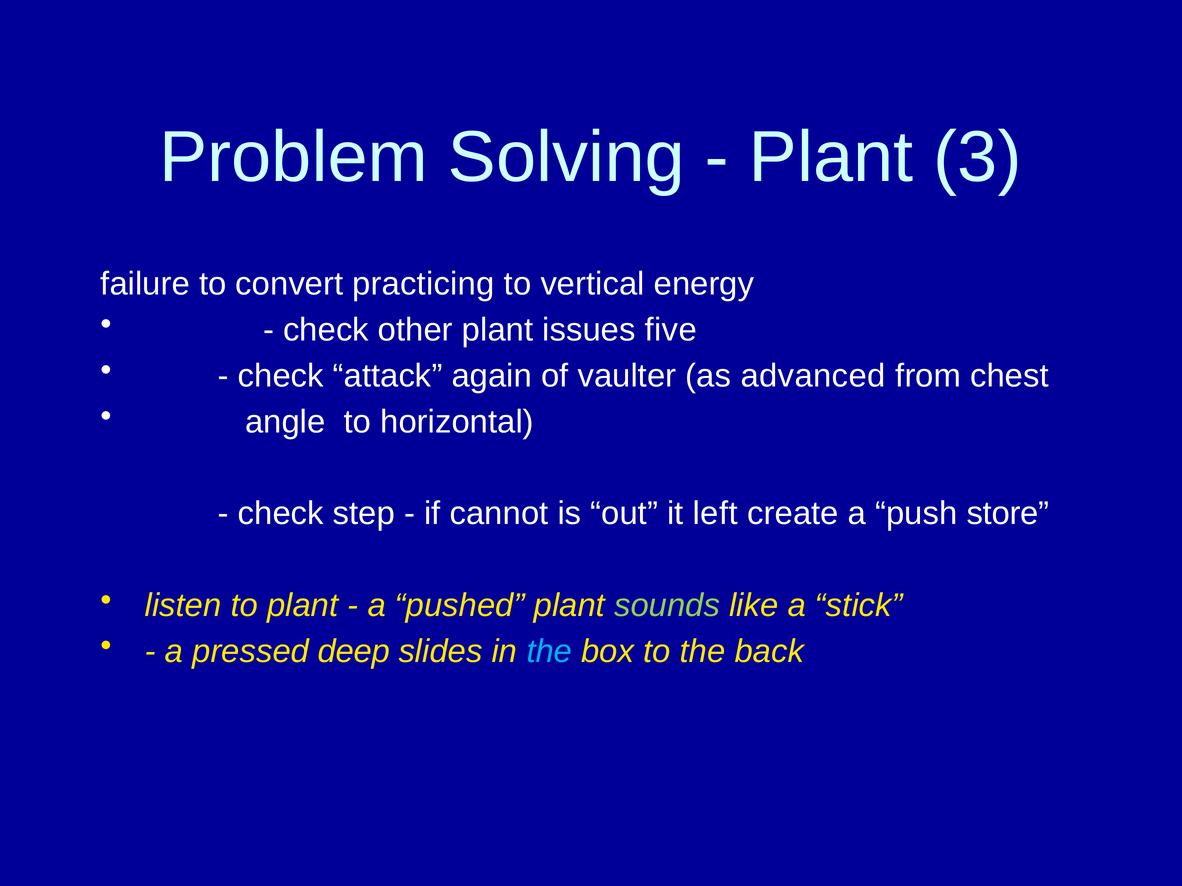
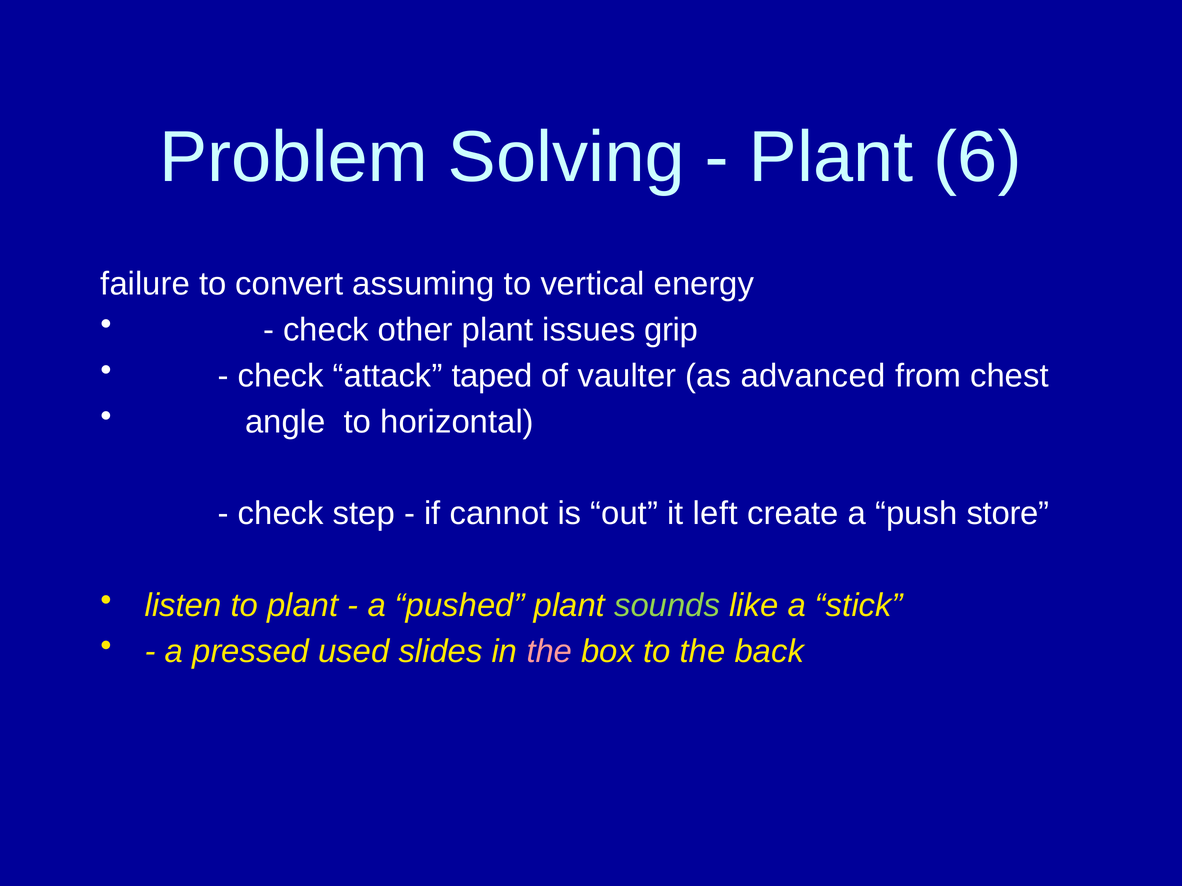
3: 3 -> 6
practicing: practicing -> assuming
five: five -> grip
again: again -> taped
deep: deep -> used
the at (549, 652) colour: light blue -> pink
